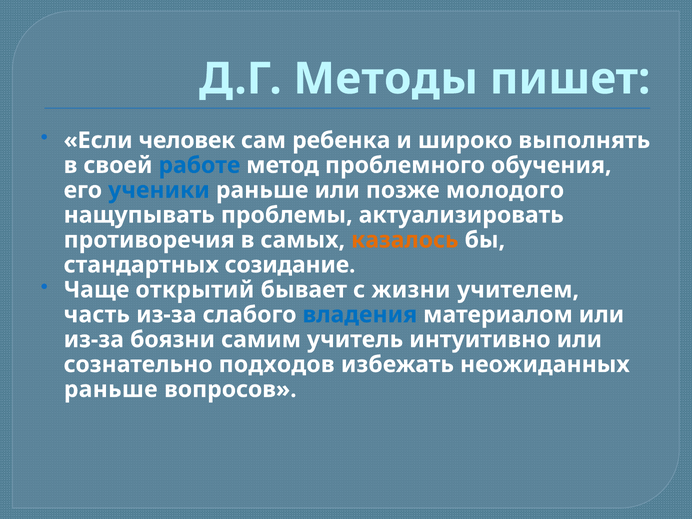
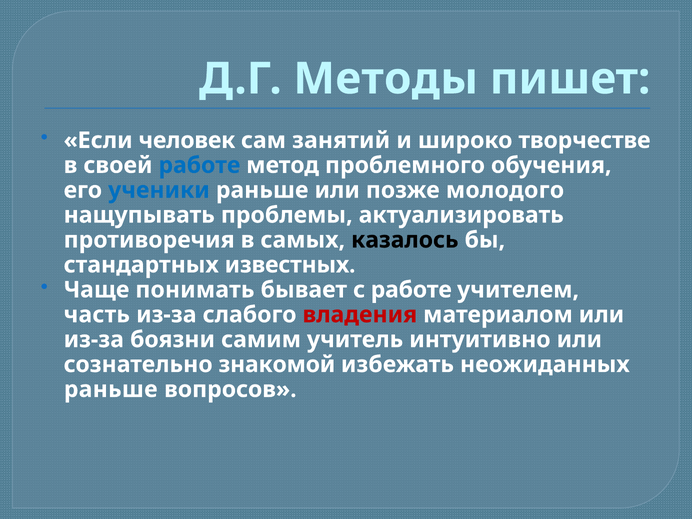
ребенка: ребенка -> занятий
выполнять: выполнять -> творчестве
казалось colour: orange -> black
созидание: созидание -> известных
открытий: открытий -> понимать
с жизни: жизни -> работе
владения colour: blue -> red
подходов: подходов -> знакомой
